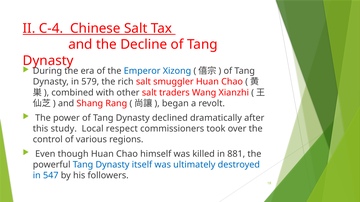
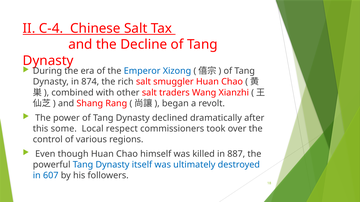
579: 579 -> 874
study: study -> some
881: 881 -> 887
547: 547 -> 607
